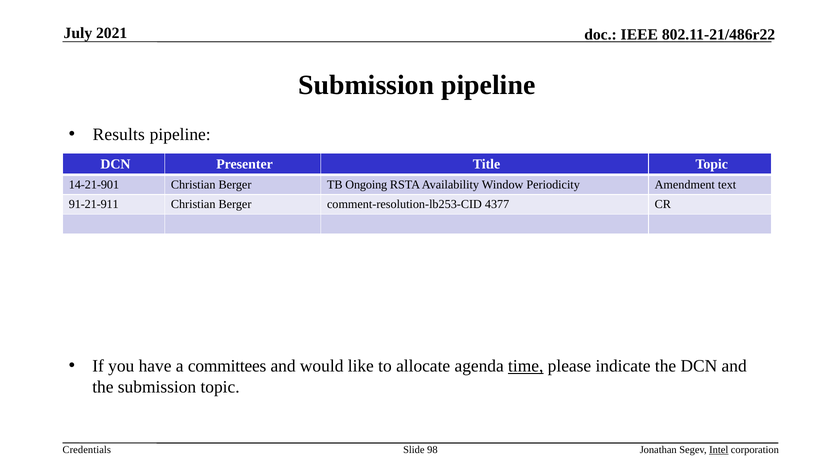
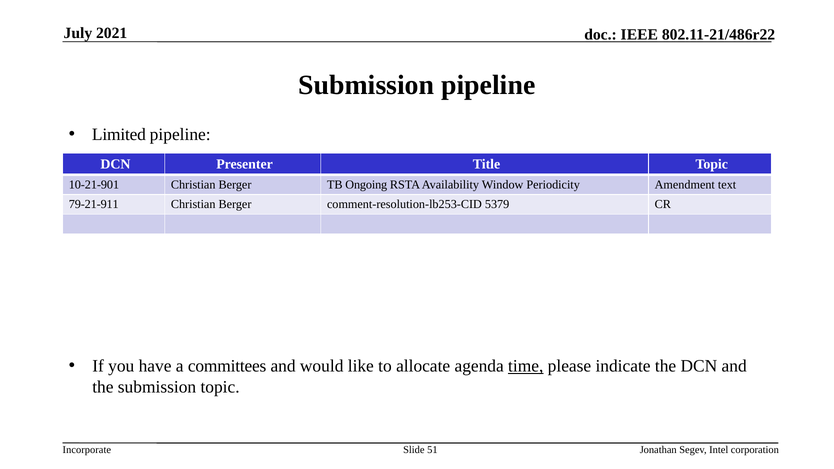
Results: Results -> Limited
14-21-901: 14-21-901 -> 10-21-901
91-21-911: 91-21-911 -> 79-21-911
4377: 4377 -> 5379
Credentials: Credentials -> Incorporate
98: 98 -> 51
Intel underline: present -> none
